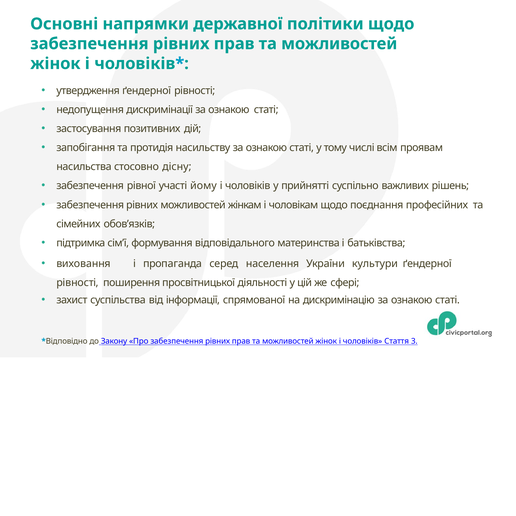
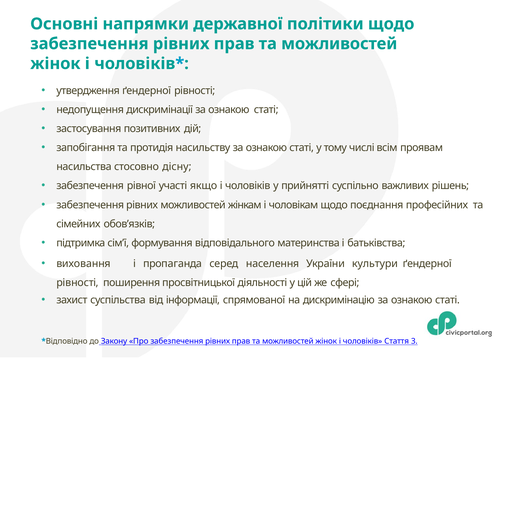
йому: йому -> якщо
